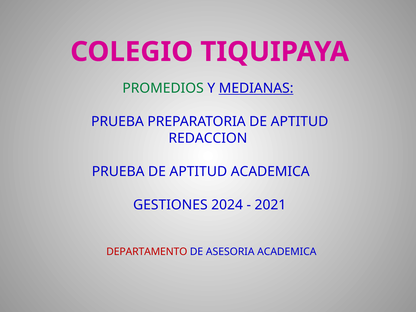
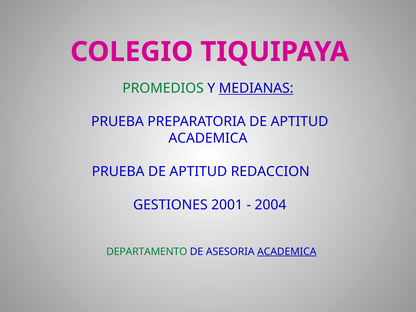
REDACCION at (208, 138): REDACCION -> ACADEMICA
APTITUD ACADEMICA: ACADEMICA -> REDACCION
2024: 2024 -> 2001
2021: 2021 -> 2004
DEPARTAMENTO colour: red -> green
ACADEMICA at (287, 252) underline: none -> present
